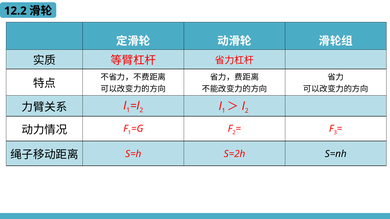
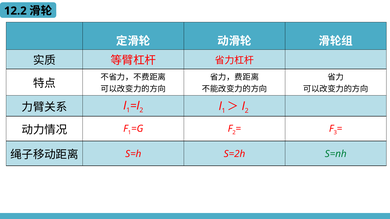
S=nh colour: black -> green
